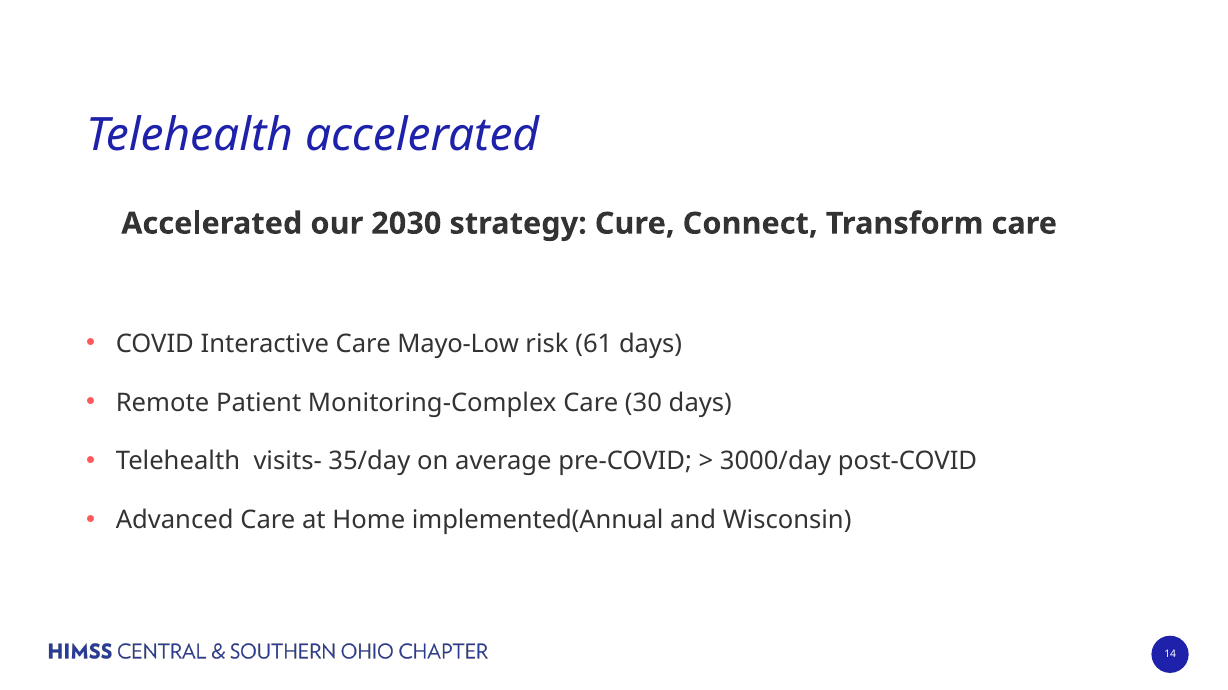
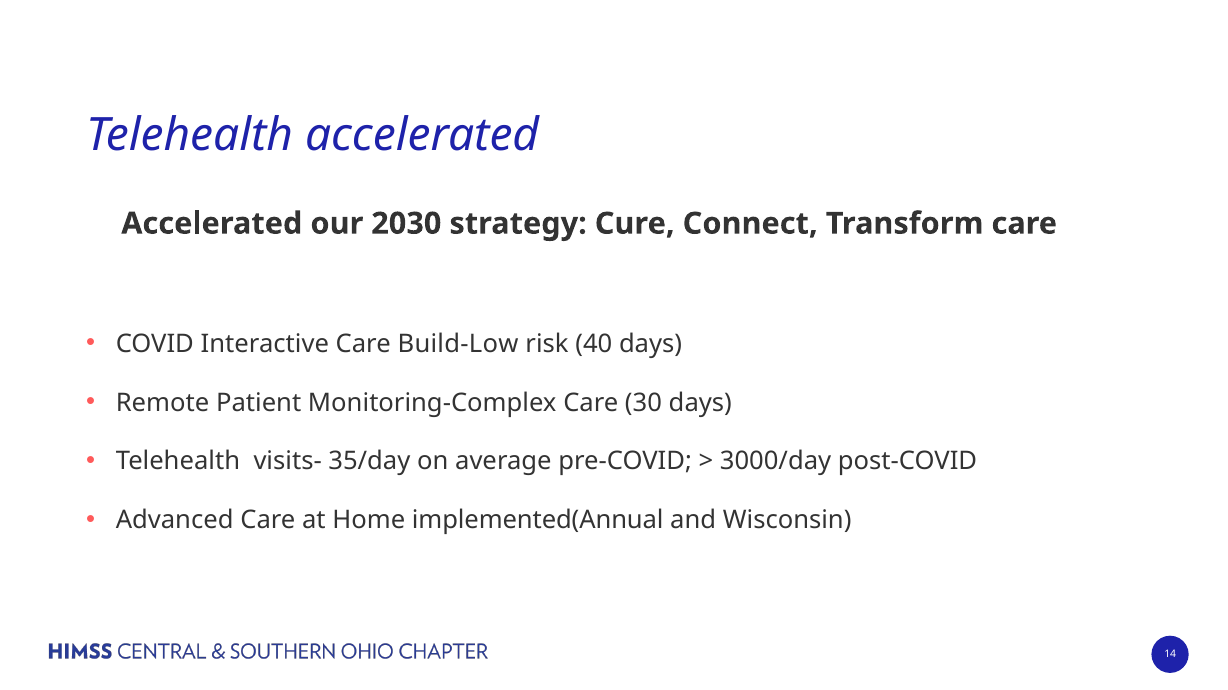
Mayo-Low: Mayo-Low -> Build-Low
61: 61 -> 40
